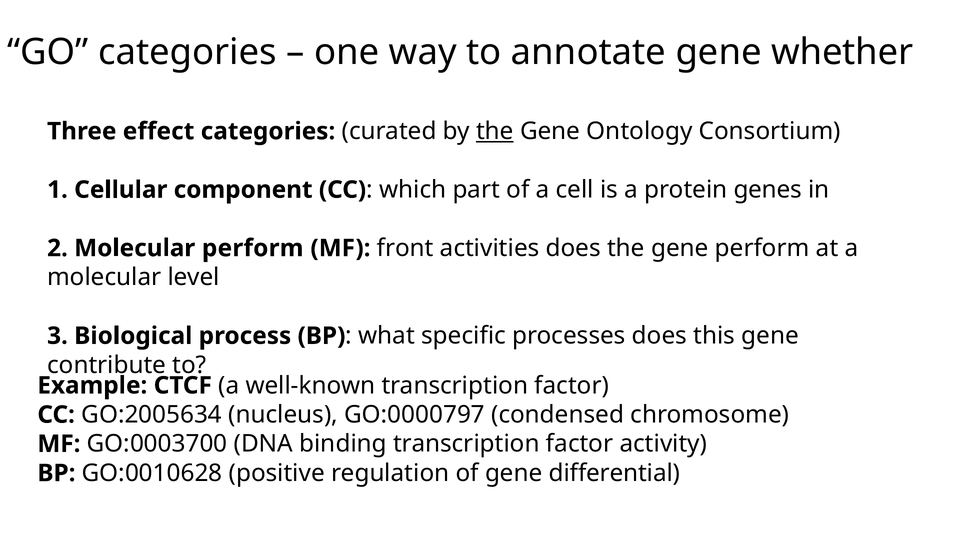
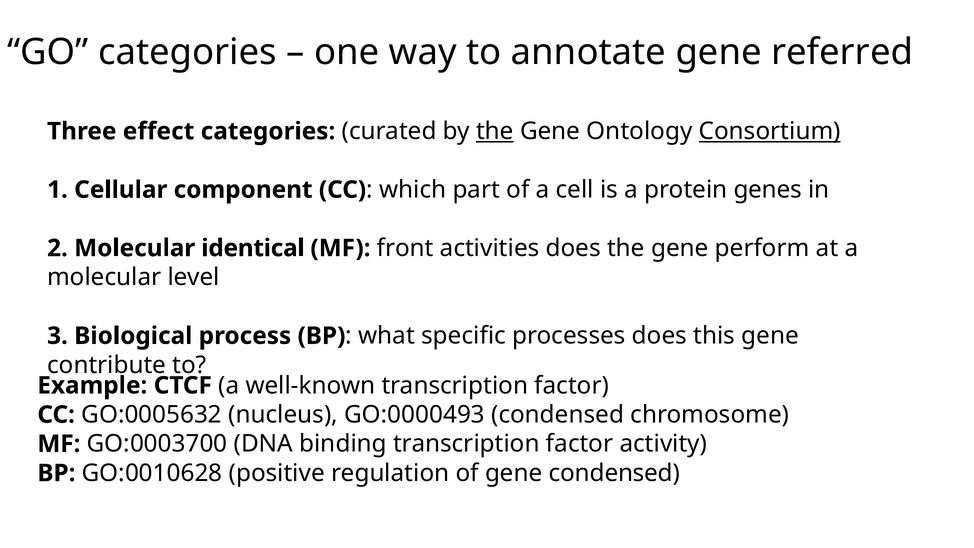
whether: whether -> referred
Consortium underline: none -> present
Molecular perform: perform -> identical
GO:2005634: GO:2005634 -> GO:0005632
GO:0000797: GO:0000797 -> GO:0000493
gene differential: differential -> condensed
